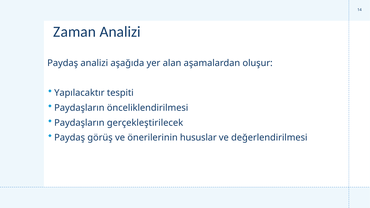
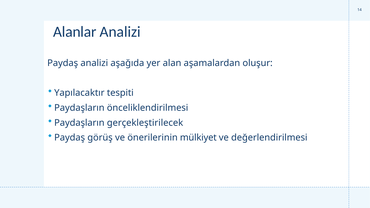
Zaman: Zaman -> Alanlar
hususlar: hususlar -> mülkiyet
